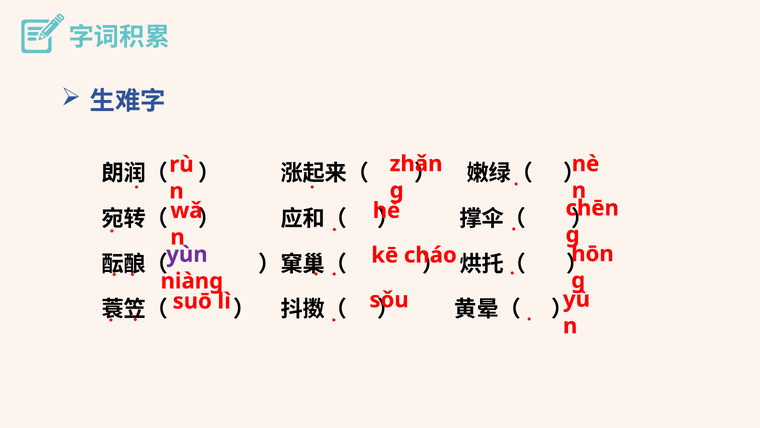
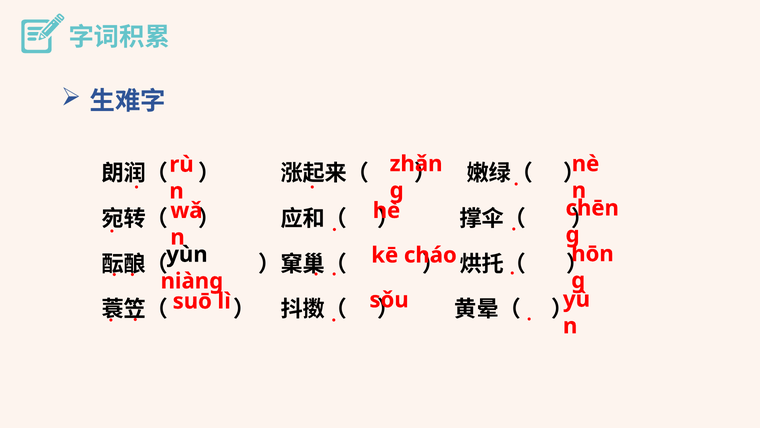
yùn colour: purple -> black
